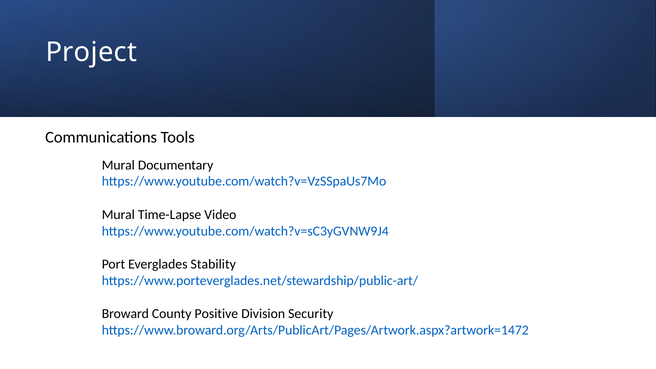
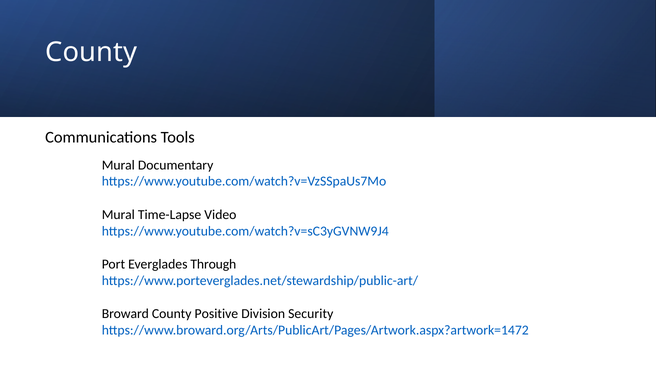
Project at (91, 52): Project -> County
Stability: Stability -> Through
